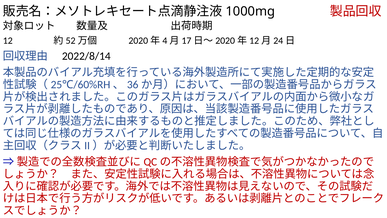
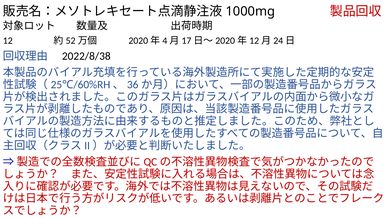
2022/8/14: 2022/8/14 -> 2022/8/38
